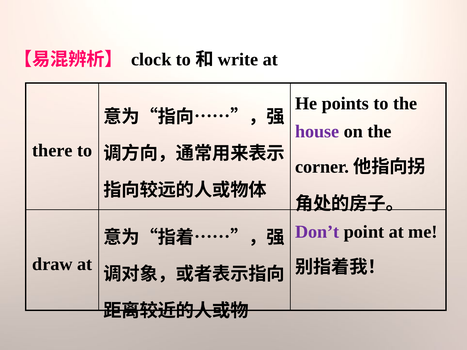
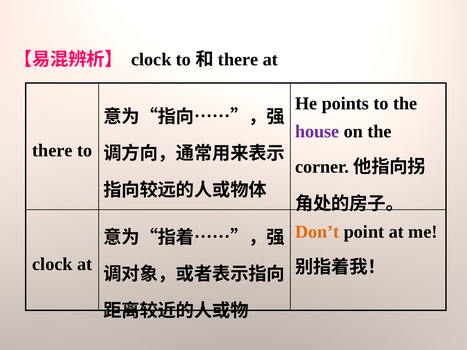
write at (238, 60): write -> there
Don’t colour: purple -> orange
draw at (52, 264): draw -> clock
